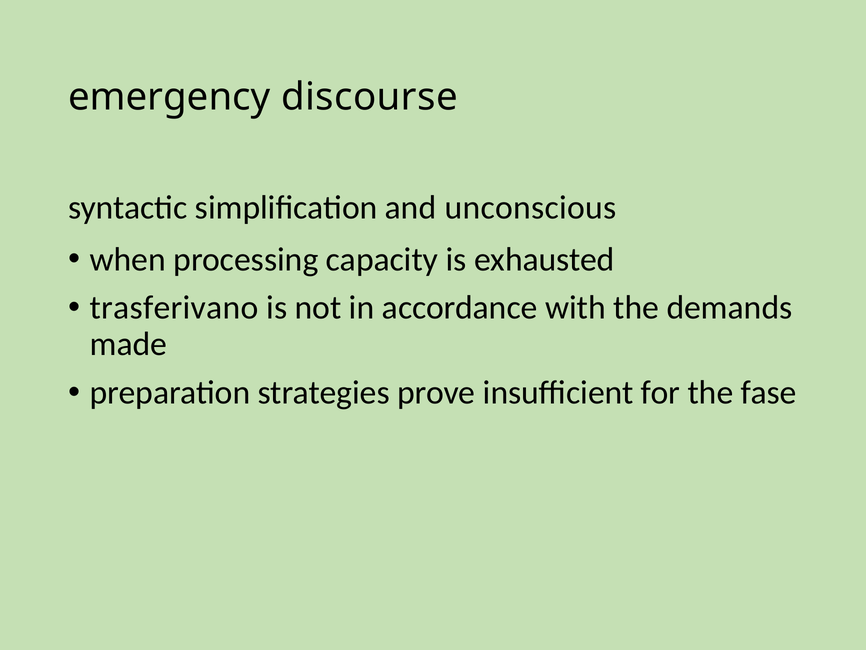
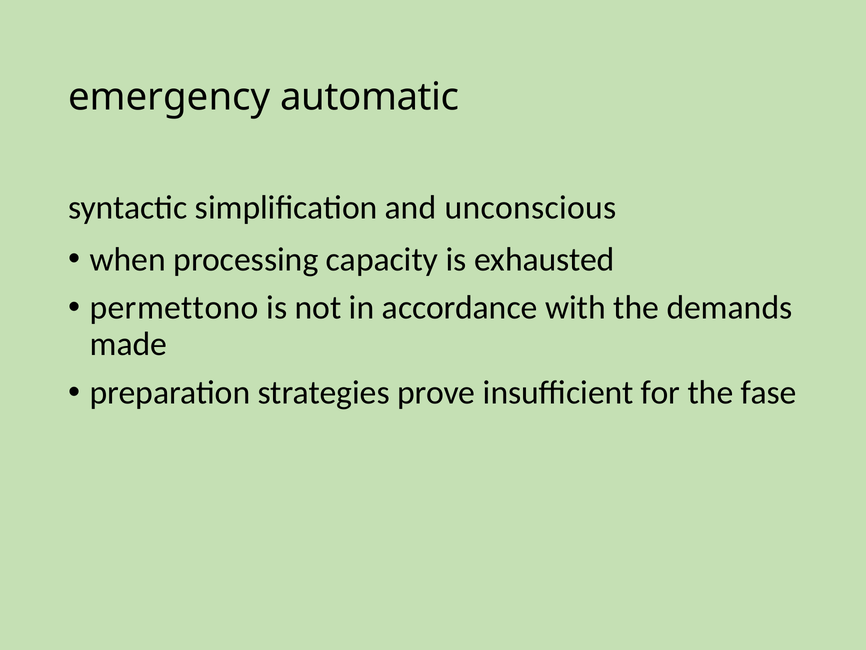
discourse: discourse -> automatic
trasferivano: trasferivano -> permettono
